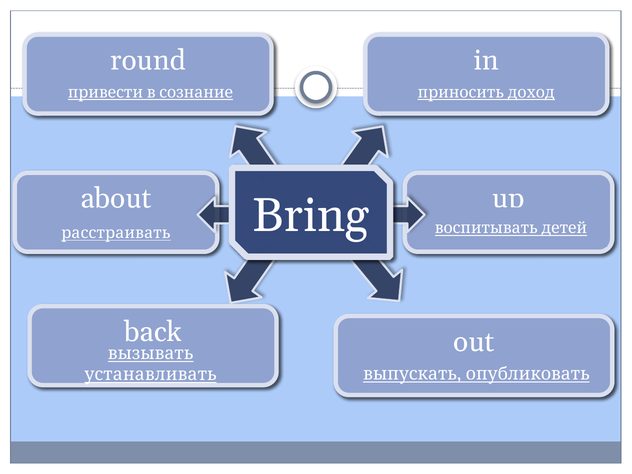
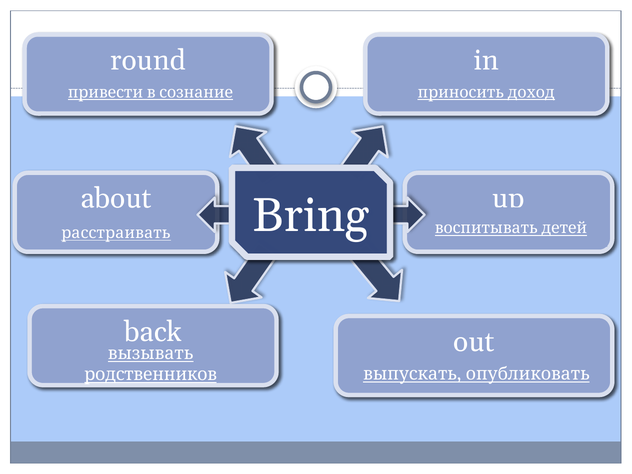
устанавливать: устанавливать -> родственников
